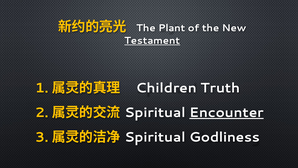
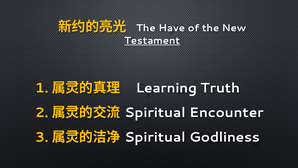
Plant: Plant -> Have
Children: Children -> Learning
Encounter underline: present -> none
